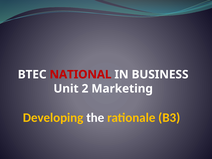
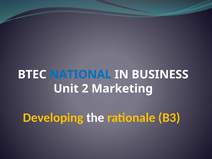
NATIONAL colour: red -> blue
